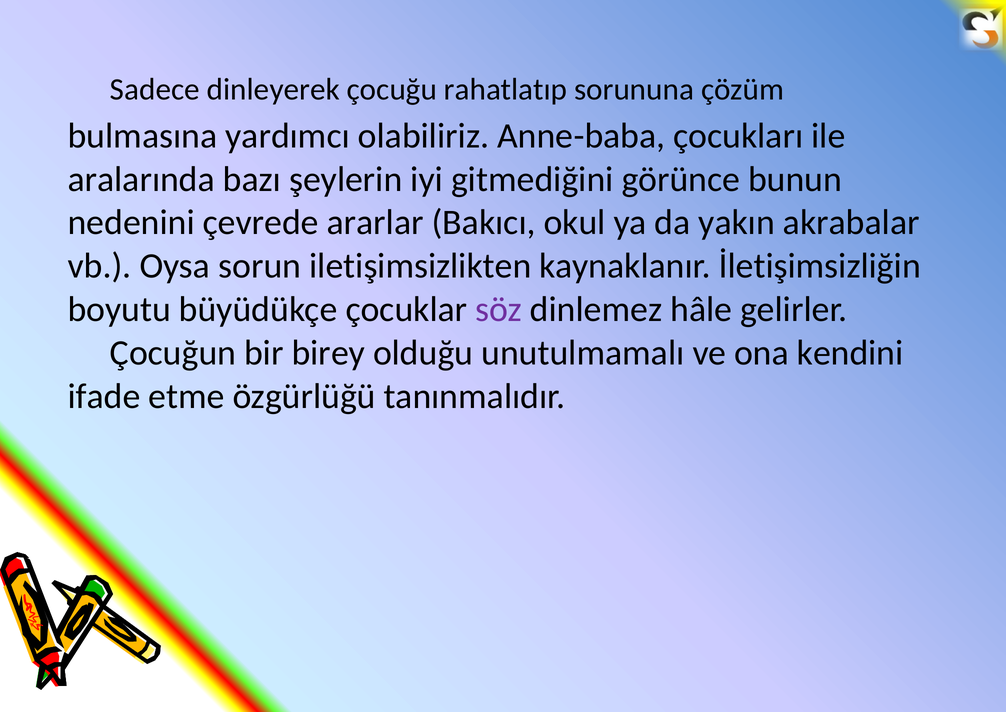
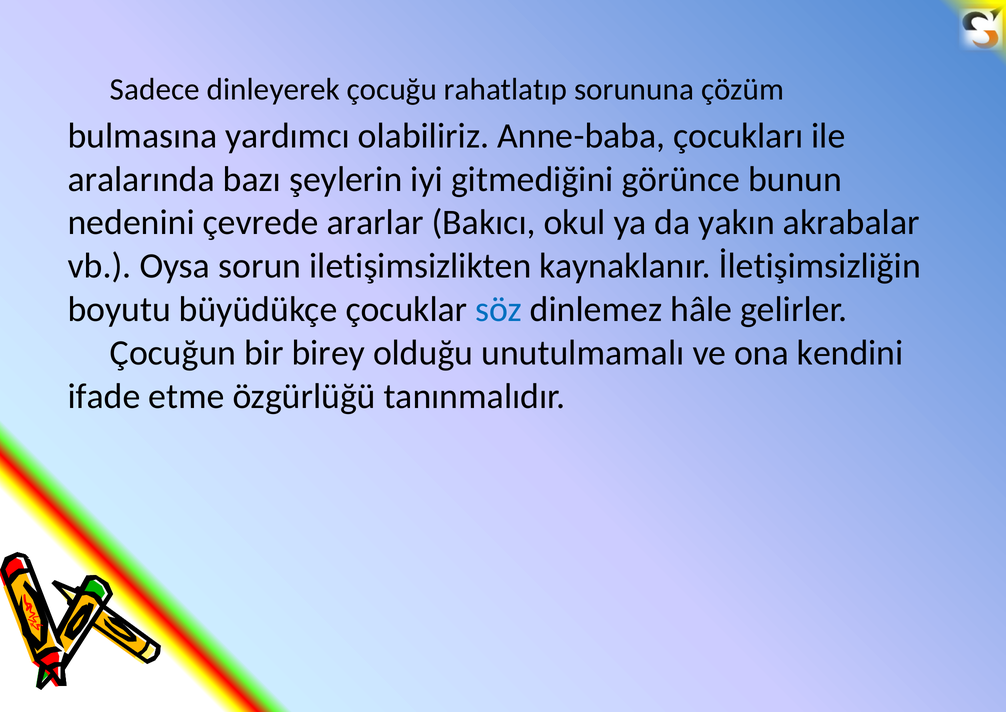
söz colour: purple -> blue
